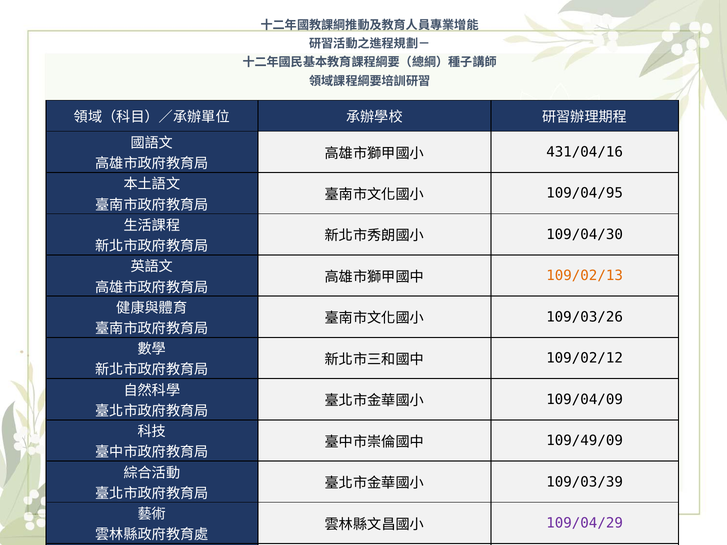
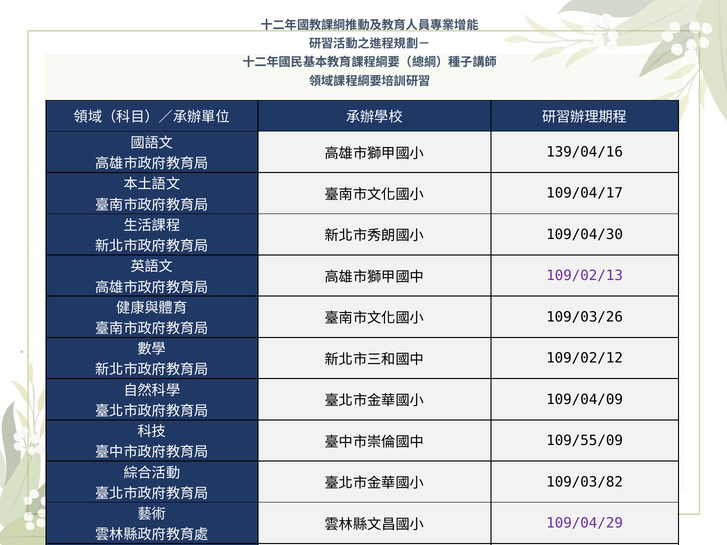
431/04/16: 431/04/16 -> 139/04/16
109/04/95: 109/04/95 -> 109/04/17
109/02/13 colour: orange -> purple
109/49/09: 109/49/09 -> 109/55/09
109/03/39: 109/03/39 -> 109/03/82
